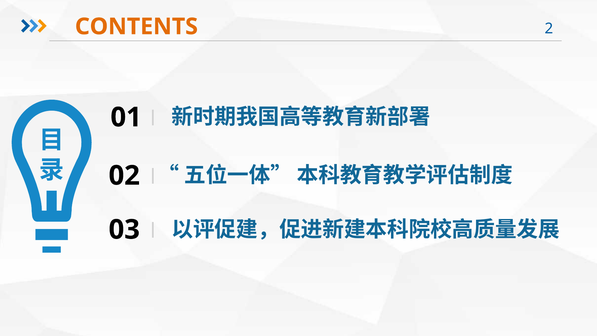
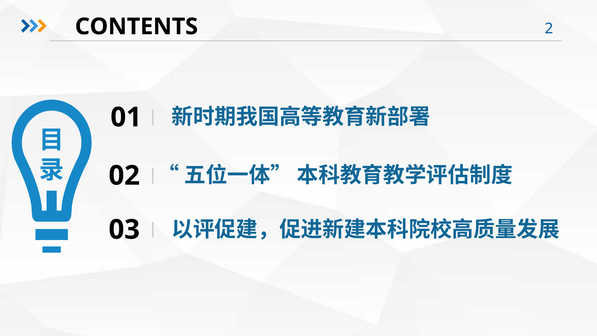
CONTENTS colour: orange -> black
